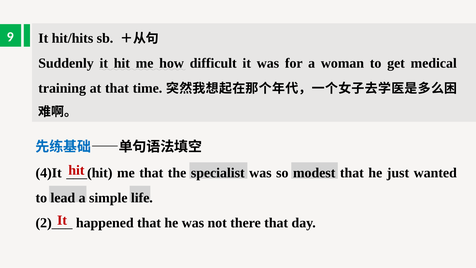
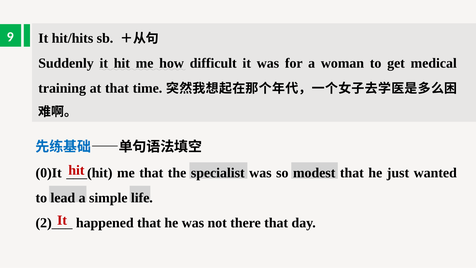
4)It: 4)It -> 0)It
